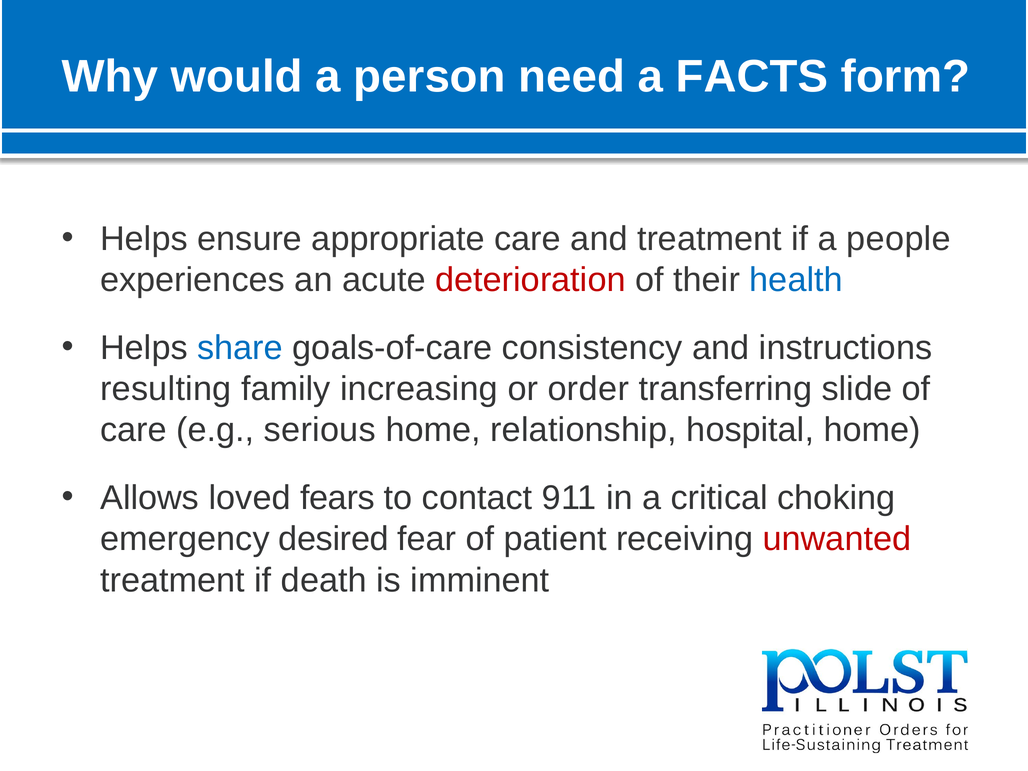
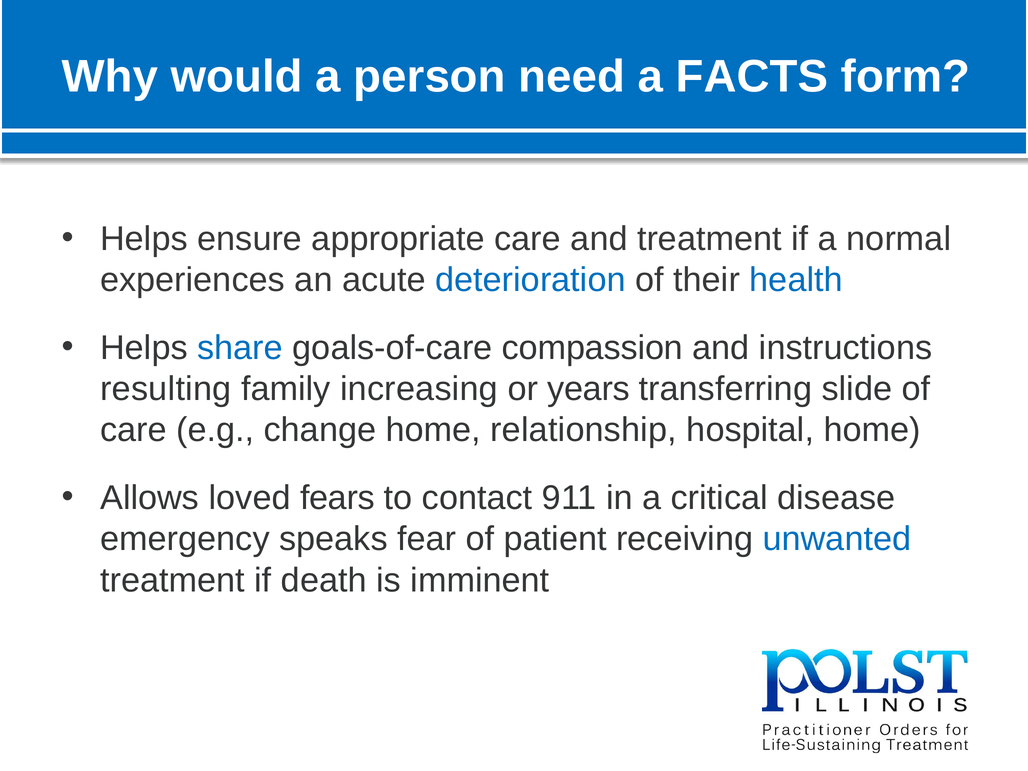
people: people -> normal
deterioration colour: red -> blue
consistency: consistency -> compassion
order: order -> years
serious: serious -> change
choking: choking -> disease
desired: desired -> speaks
unwanted colour: red -> blue
